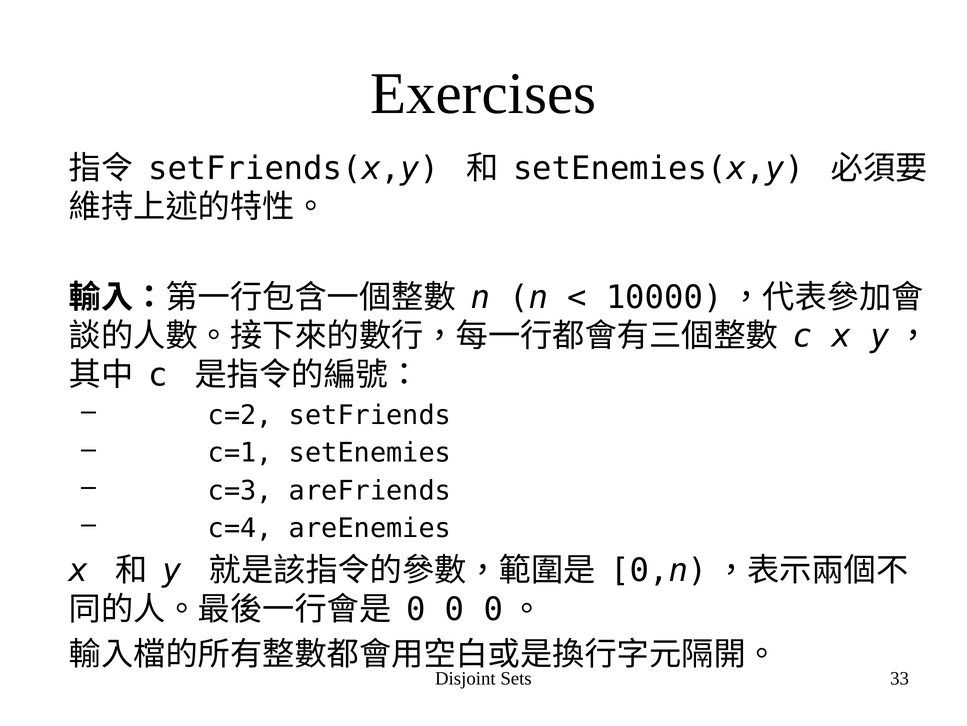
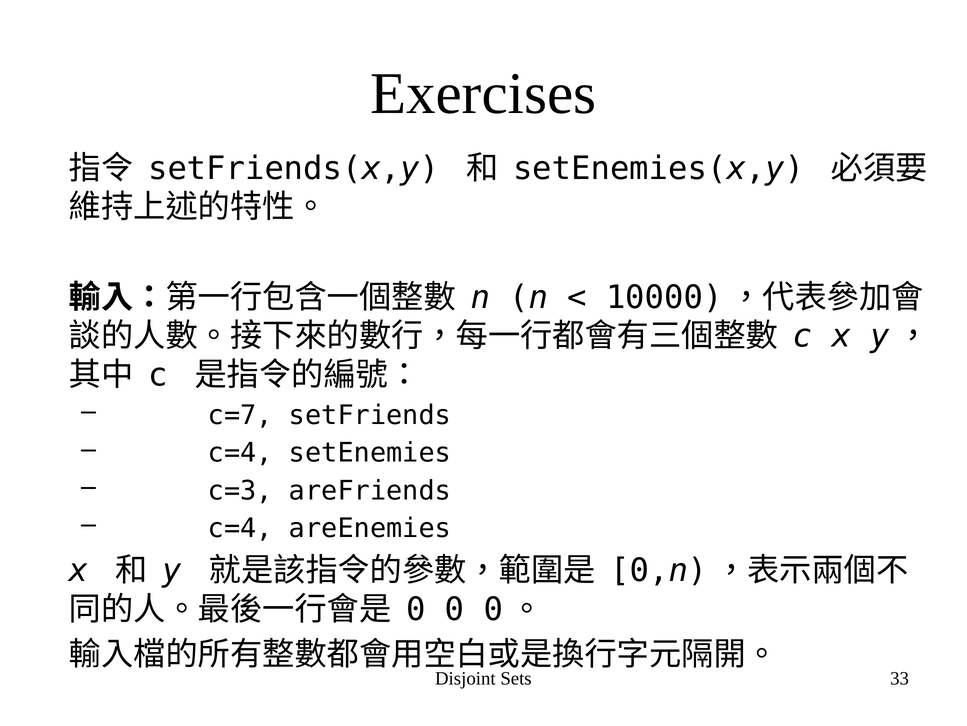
c=2: c=2 -> c=7
c=1 at (240, 453): c=1 -> c=4
